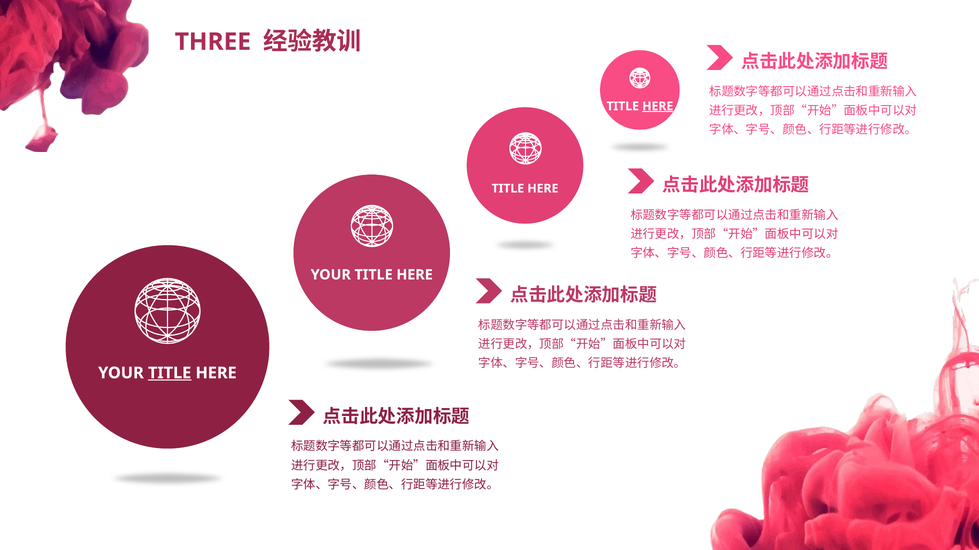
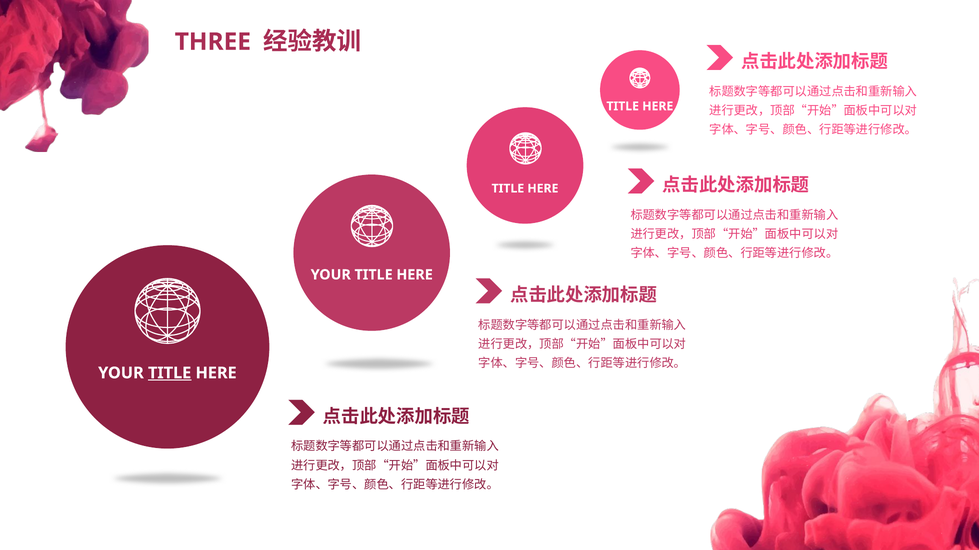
HERE at (658, 106) underline: present -> none
